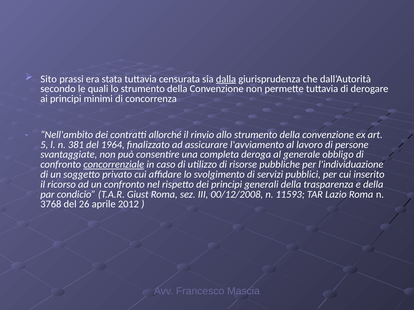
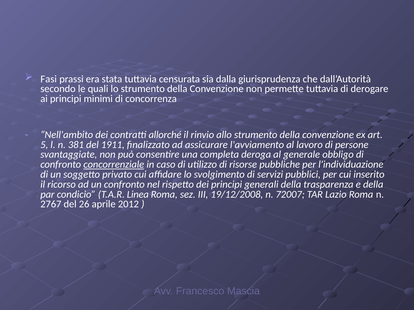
Sito: Sito -> Fasi
dalla underline: present -> none
1964: 1964 -> 1911
Giust: Giust -> Linea
00/12/2008: 00/12/2008 -> 19/12/2008
11593: 11593 -> 72007
3768: 3768 -> 2767
